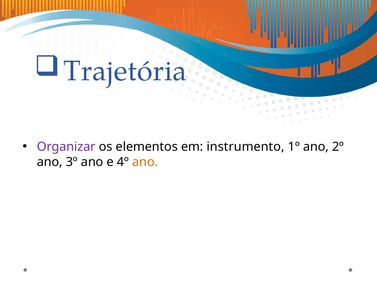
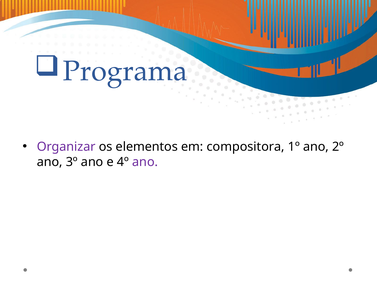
Trajetória: Trajetória -> Programa
instrumento: instrumento -> compositora
ano at (145, 162) colour: orange -> purple
